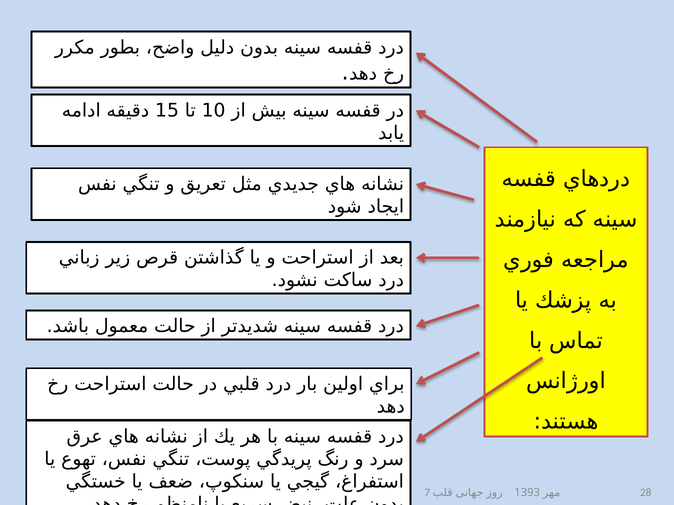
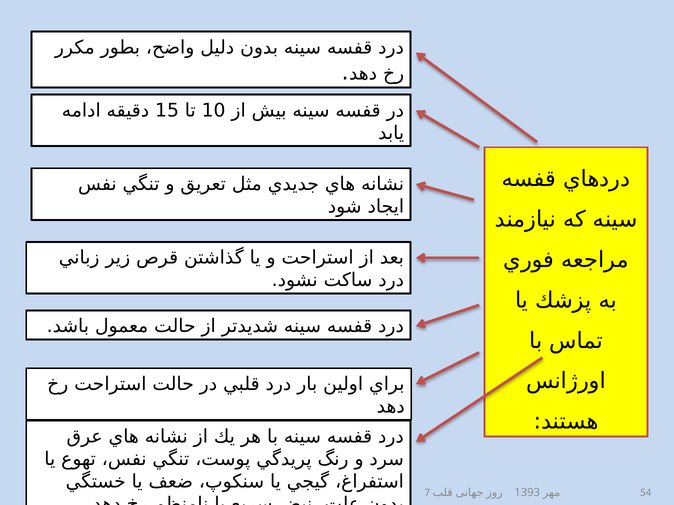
28: 28 -> 54
